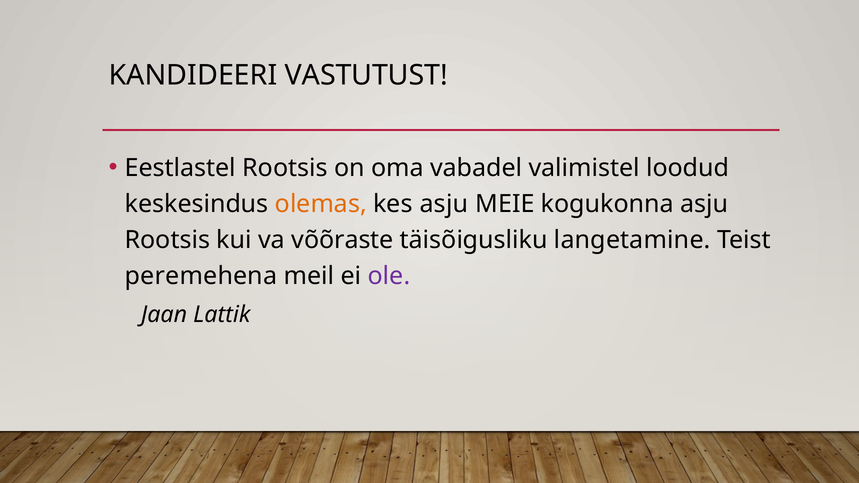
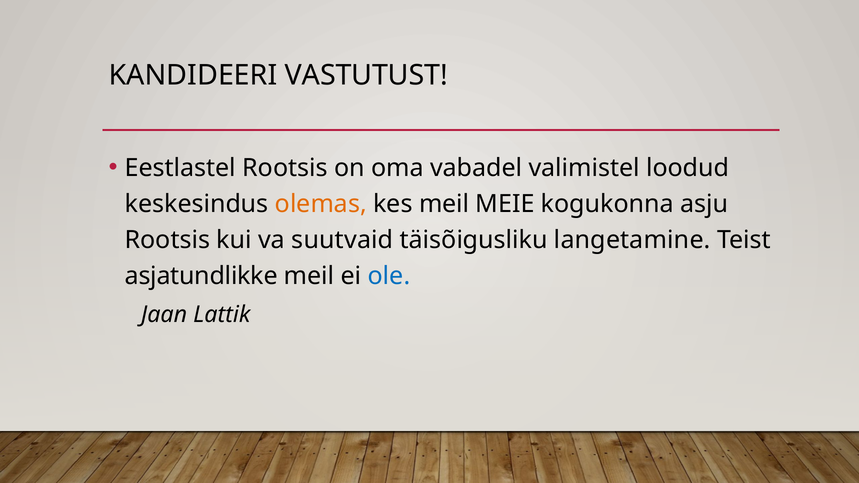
kes asju: asju -> meil
võõraste: võõraste -> suutvaid
peremehena: peremehena -> asjatundlikke
ole colour: purple -> blue
